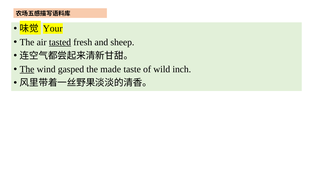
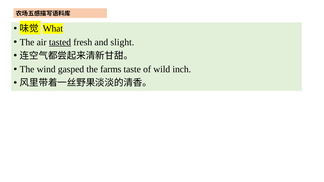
Your: Your -> What
sheep: sheep -> slight
The at (27, 69) underline: present -> none
made: made -> farms
